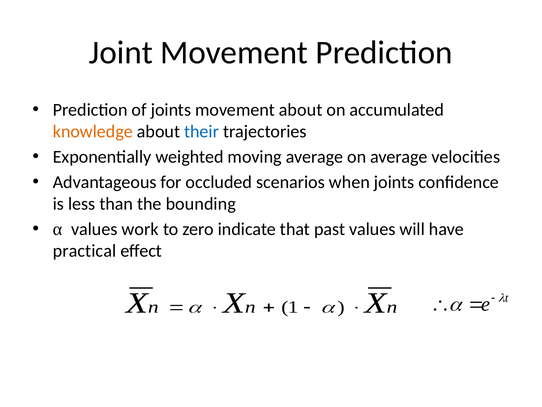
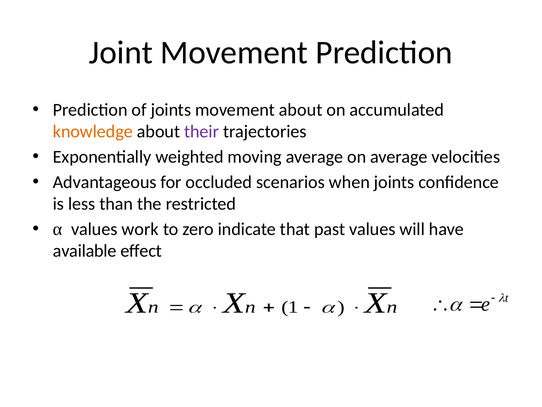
their colour: blue -> purple
bounding: bounding -> restricted
practical: practical -> available
